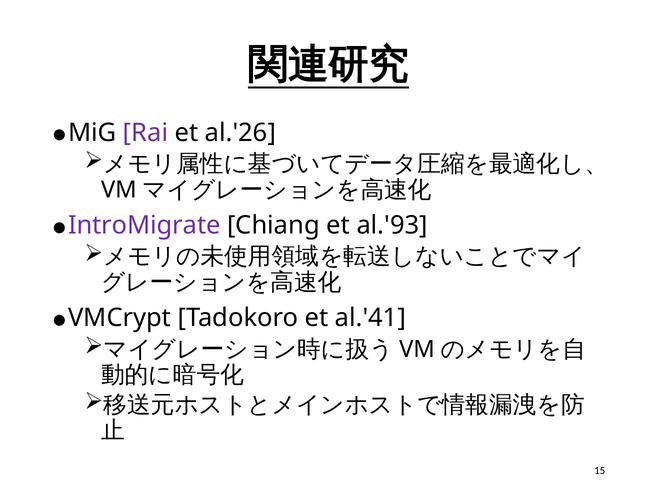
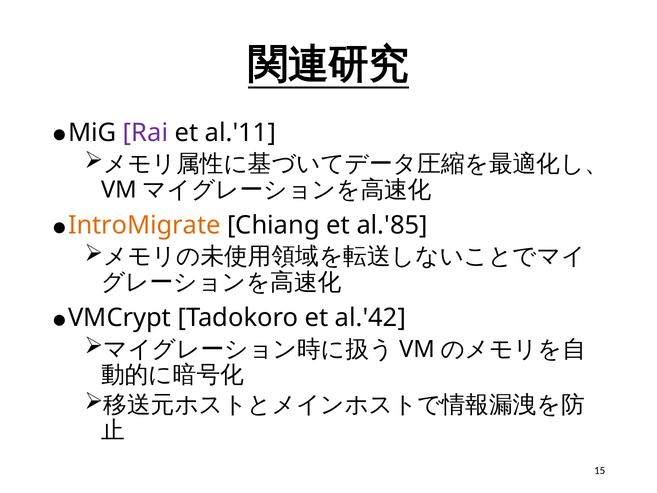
al.'26: al.'26 -> al.'11
IntroMigrate colour: purple -> orange
al.'93: al.'93 -> al.'85
al.'41: al.'41 -> al.'42
